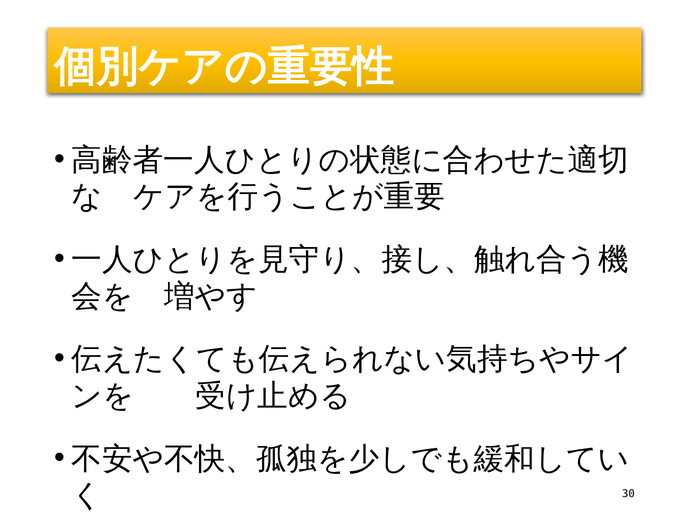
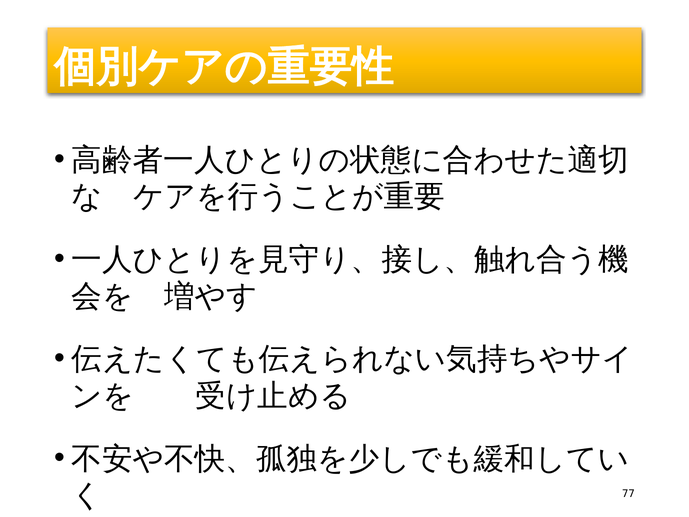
30: 30 -> 77
